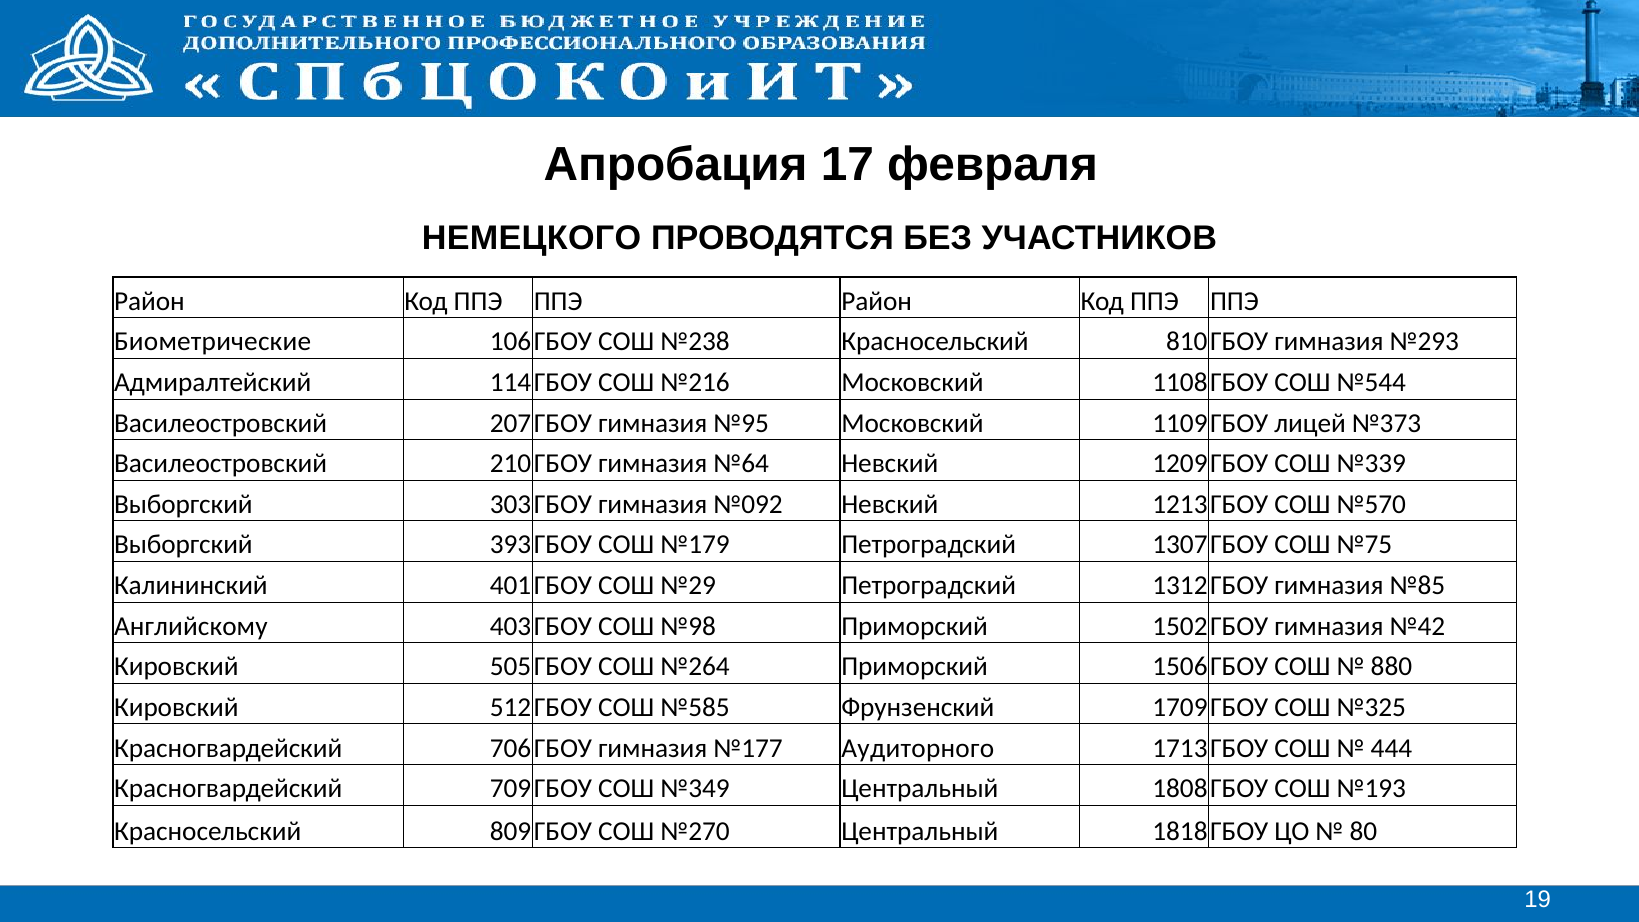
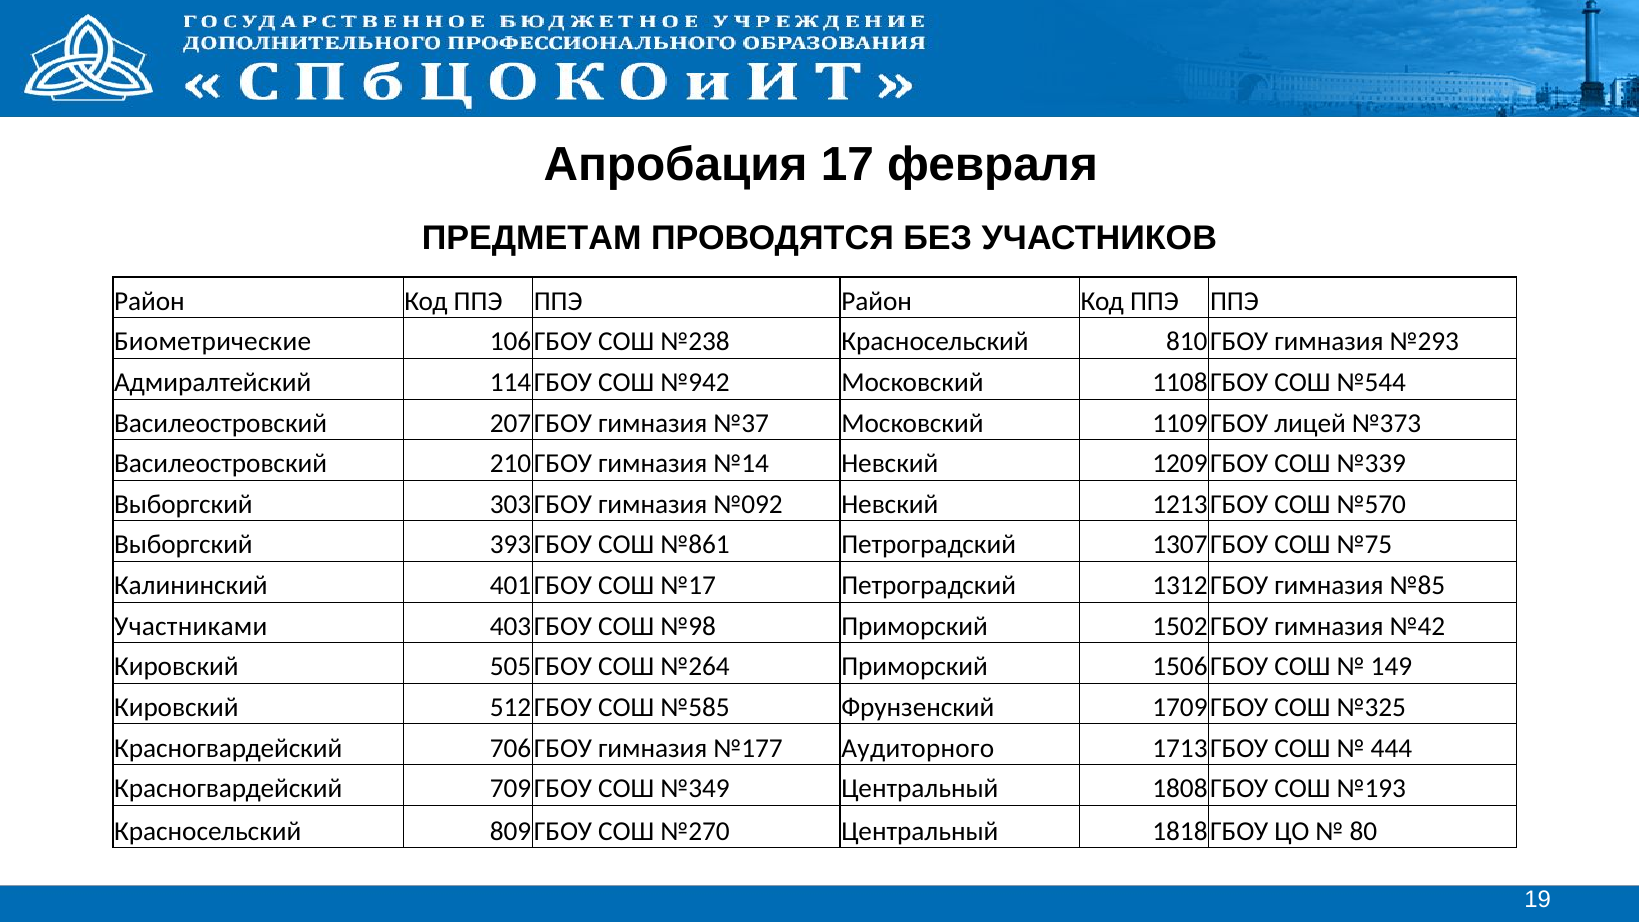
НЕМЕЦКОГО: НЕМЕЦКОГО -> ПРЕДМЕТАМ
№216: №216 -> №942
№95: №95 -> №37
№64: №64 -> №14
№179: №179 -> №861
№29: №29 -> №17
Английскому: Английскому -> Участниками
880: 880 -> 149
